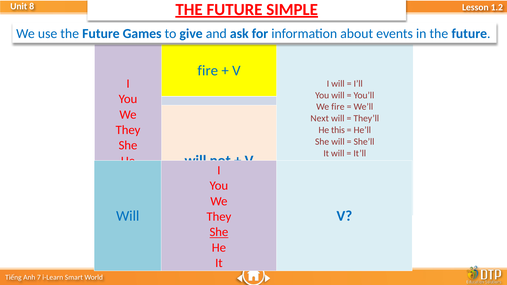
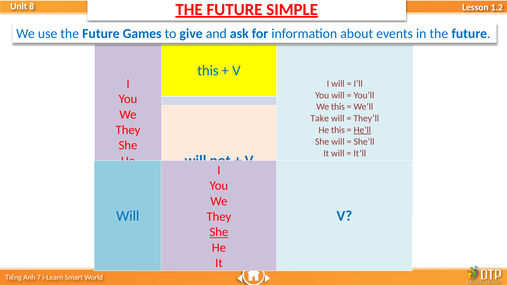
fire at (208, 71): fire -> this
We fire: fire -> this
Next: Next -> Take
He’ll underline: none -> present
